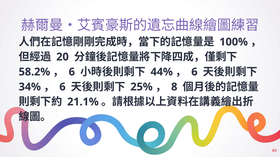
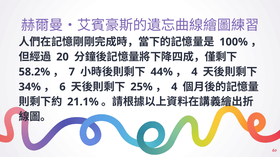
6 at (72, 72): 6 -> 7
6 at (194, 72): 6 -> 4
8 at (174, 87): 8 -> 4
